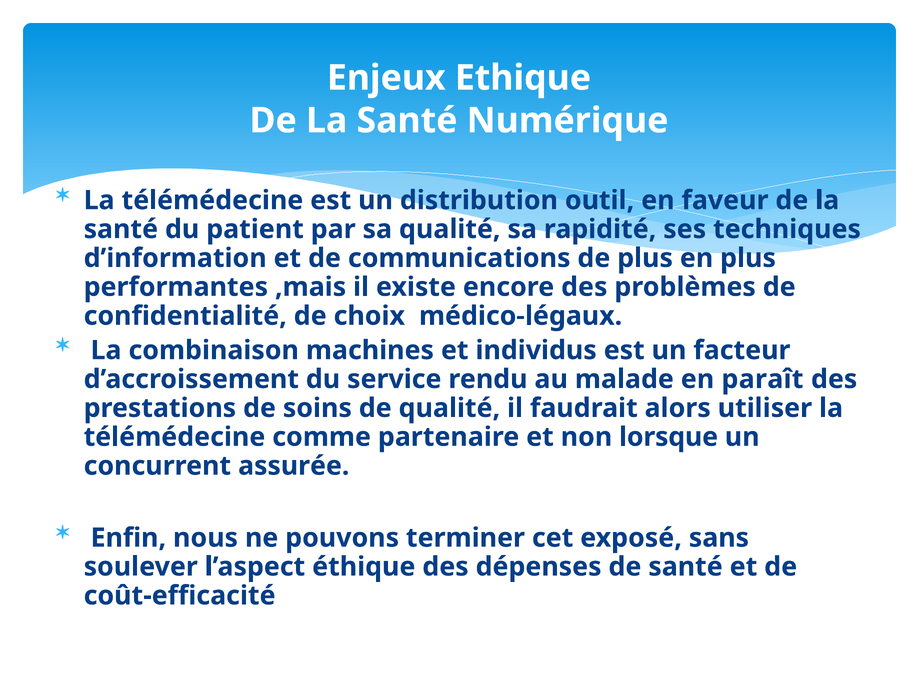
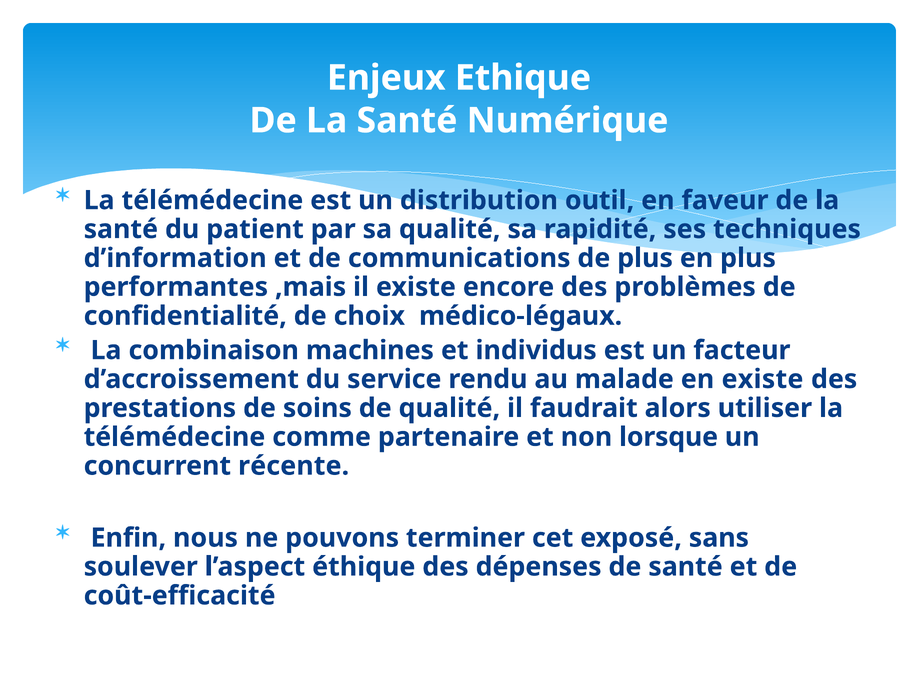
en paraît: paraît -> existe
assurée: assurée -> récente
